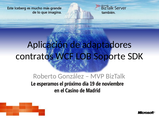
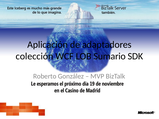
contratos: contratos -> colección
Soporte: Soporte -> Sumario
